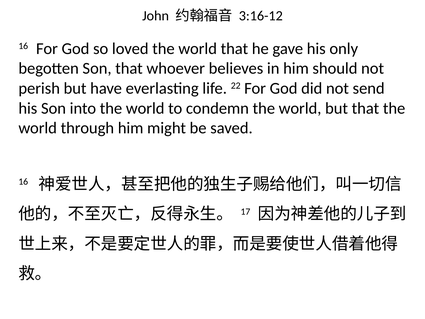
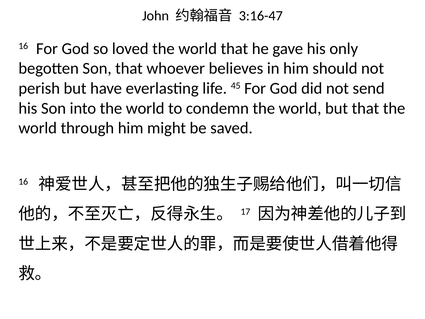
3:16-12: 3:16-12 -> 3:16-47
22: 22 -> 45
